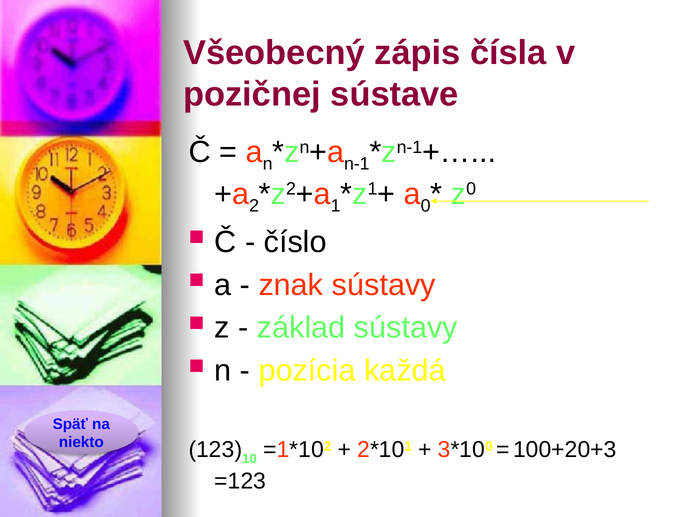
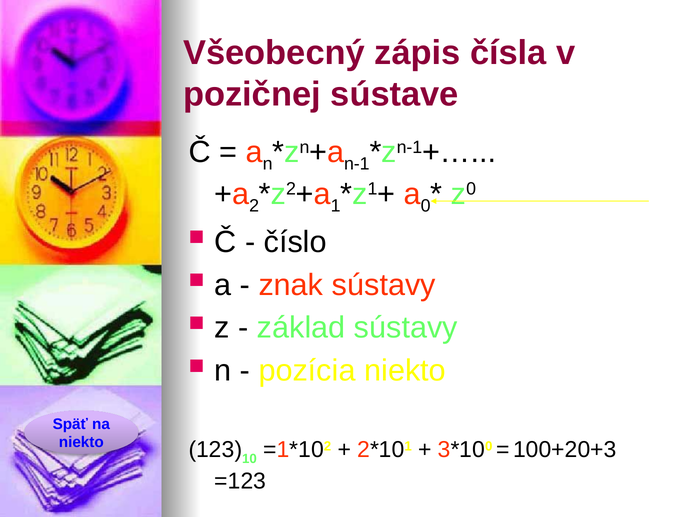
pozícia každá: každá -> niekto
